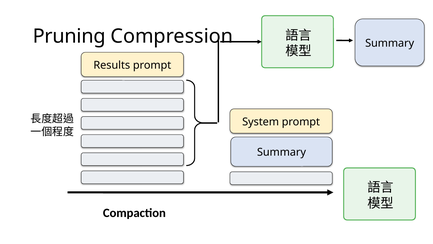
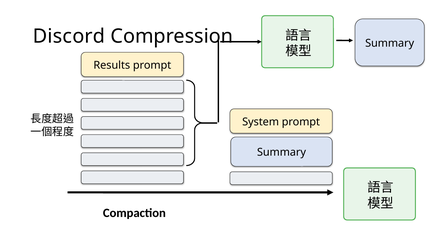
Pruning: Pruning -> Discord
